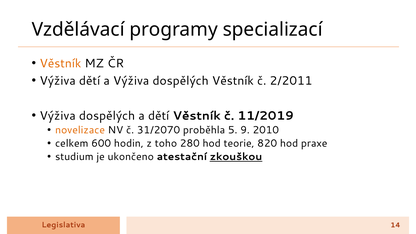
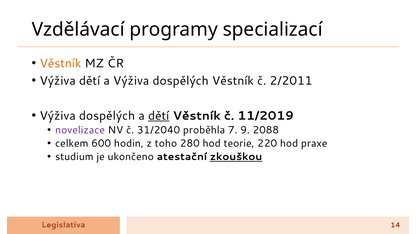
dětí at (159, 116) underline: none -> present
novelizace colour: orange -> purple
31/2070: 31/2070 -> 31/2040
5: 5 -> 7
2010: 2010 -> 2088
820: 820 -> 220
